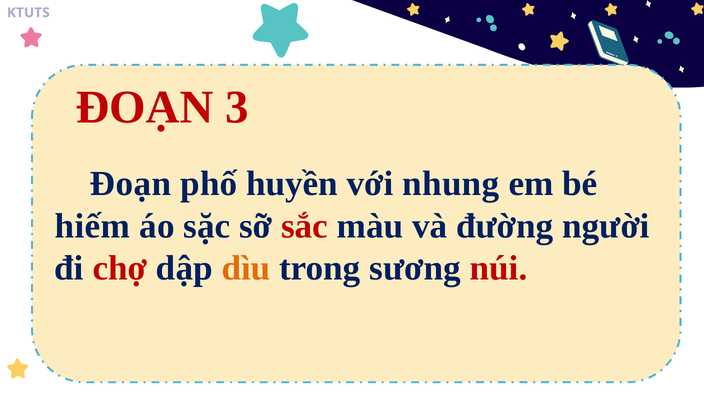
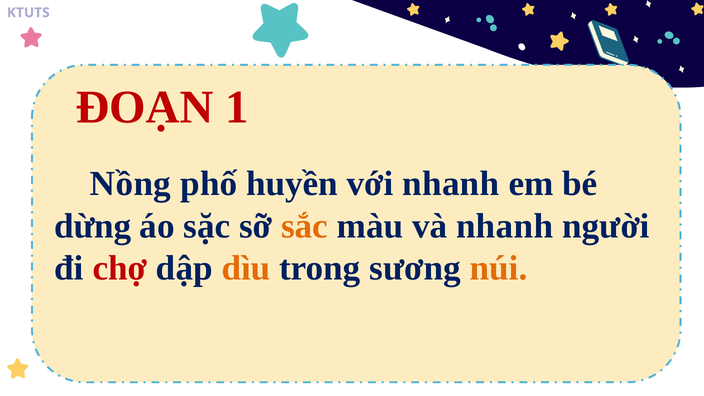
3: 3 -> 1
Đoạn at (130, 184): Đoạn -> Nồng
với nhung: nhung -> nhanh
hiếm: hiếm -> dừng
sắc colour: red -> orange
và đường: đường -> nhanh
núi colour: red -> orange
